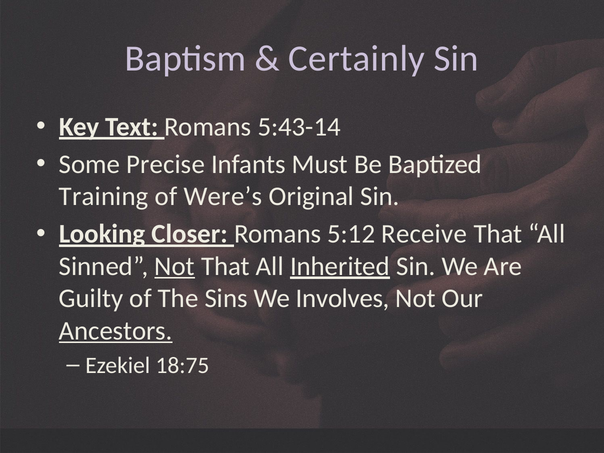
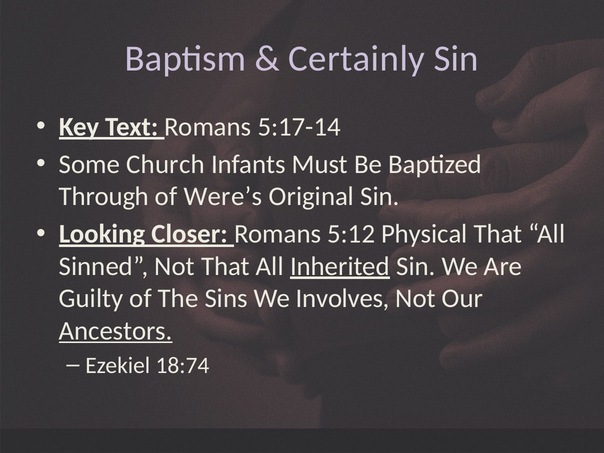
5:43-14: 5:43-14 -> 5:17-14
Precise: Precise -> Church
Training: Training -> Through
Receive: Receive -> Physical
Not at (175, 266) underline: present -> none
18:75: 18:75 -> 18:74
